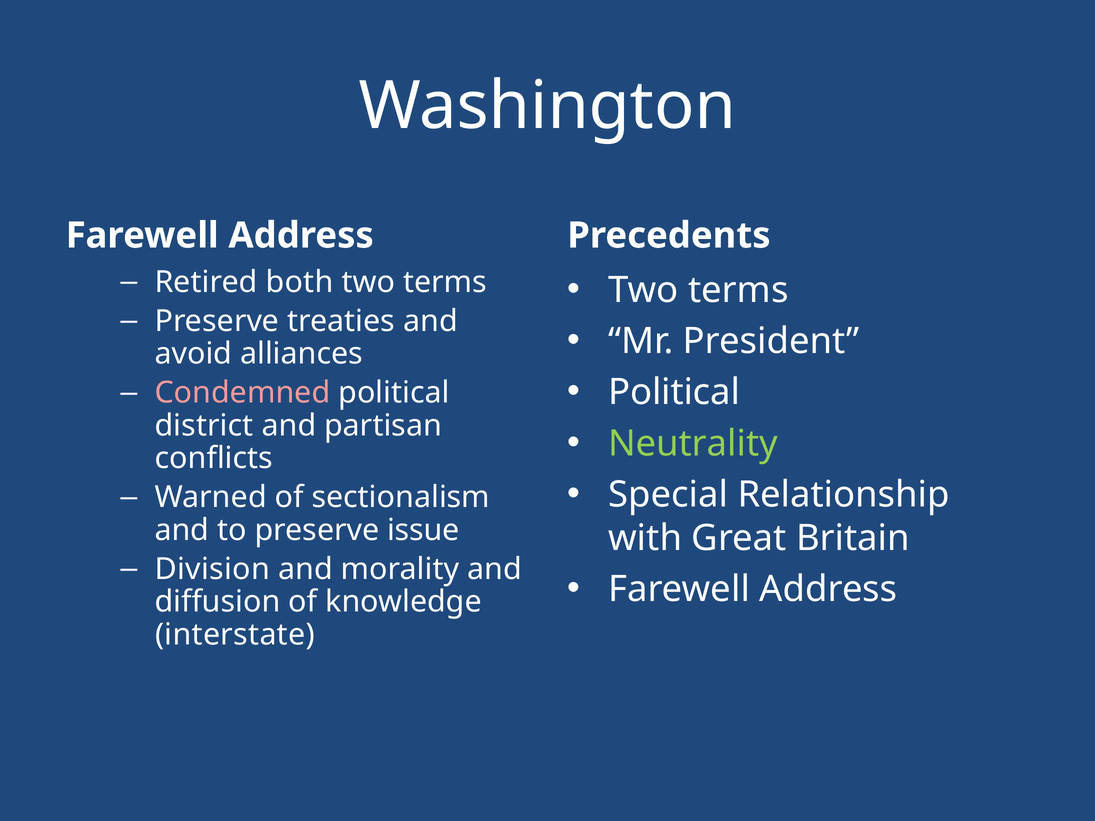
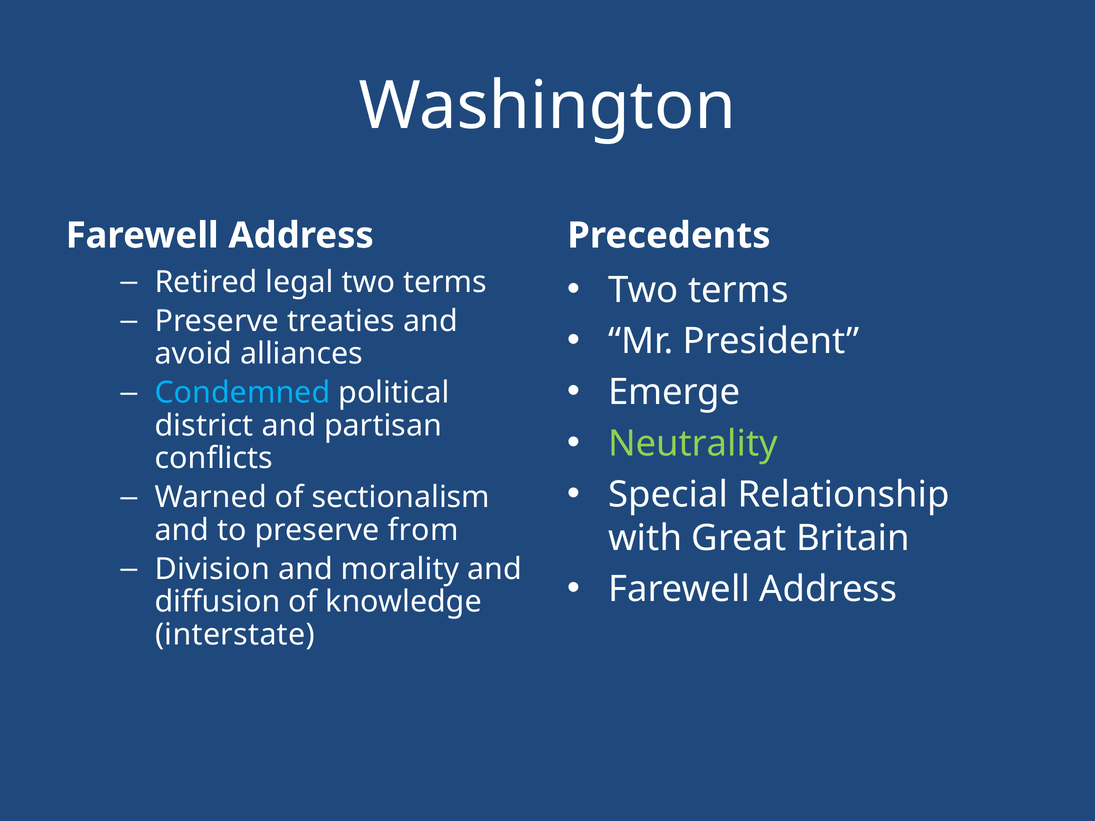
both: both -> legal
Political at (674, 393): Political -> Emerge
Condemned colour: pink -> light blue
issue: issue -> from
